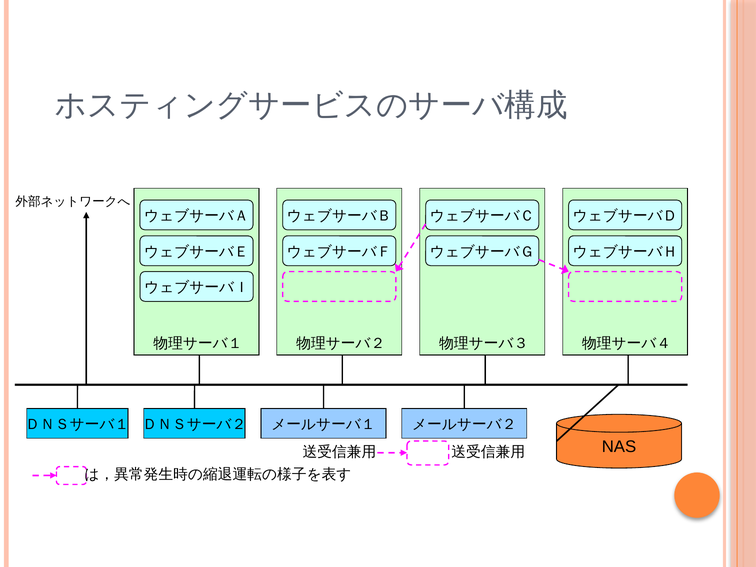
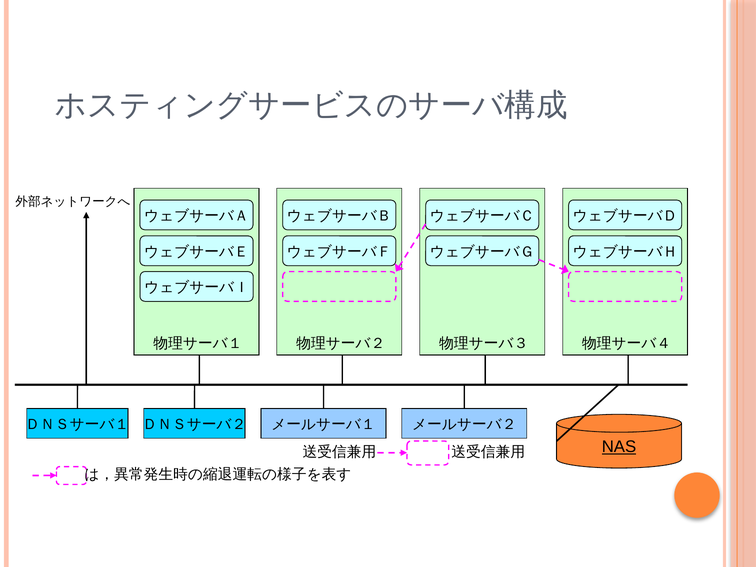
NAS underline: none -> present
